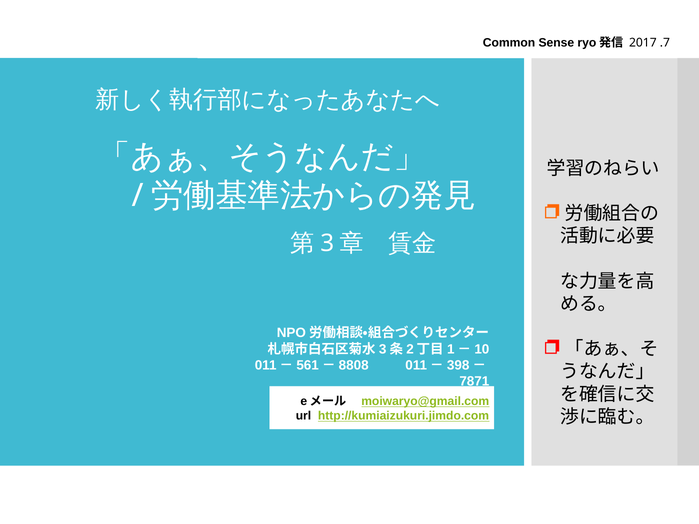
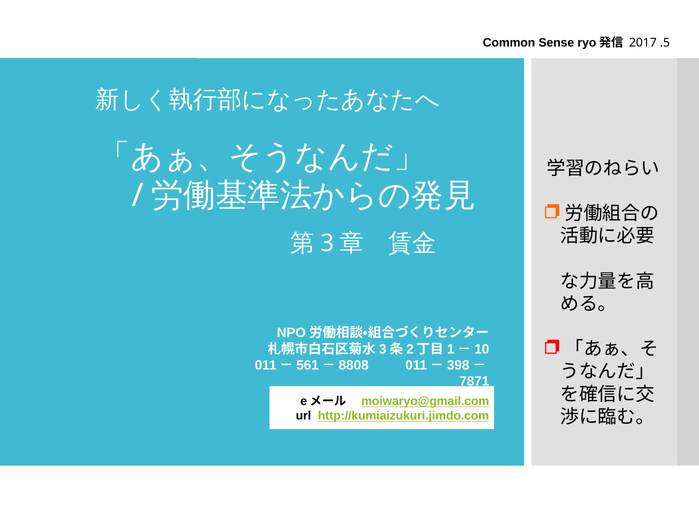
.7: .7 -> .5
